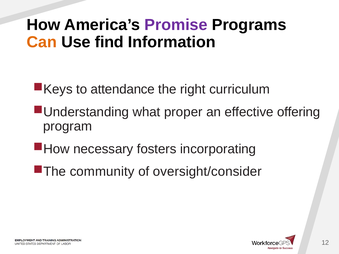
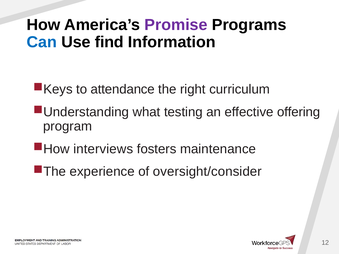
Can colour: orange -> blue
proper: proper -> testing
necessary: necessary -> interviews
incorporating: incorporating -> maintenance
community: community -> experience
